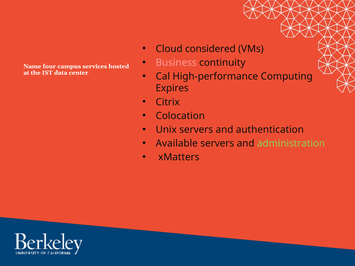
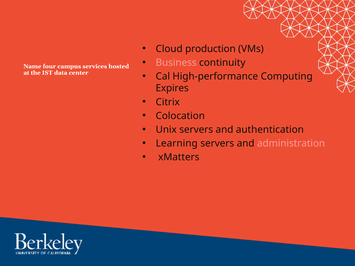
considered: considered -> production
Available: Available -> Learning
administration colour: light green -> pink
